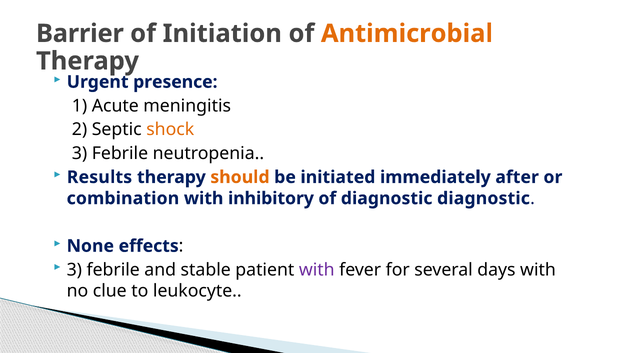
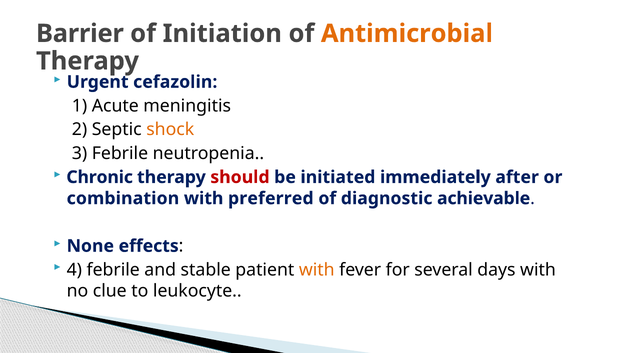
presence: presence -> cefazolin
Results: Results -> Chronic
should colour: orange -> red
inhibitory: inhibitory -> preferred
diagnostic diagnostic: diagnostic -> achievable
3 at (74, 270): 3 -> 4
with at (317, 270) colour: purple -> orange
